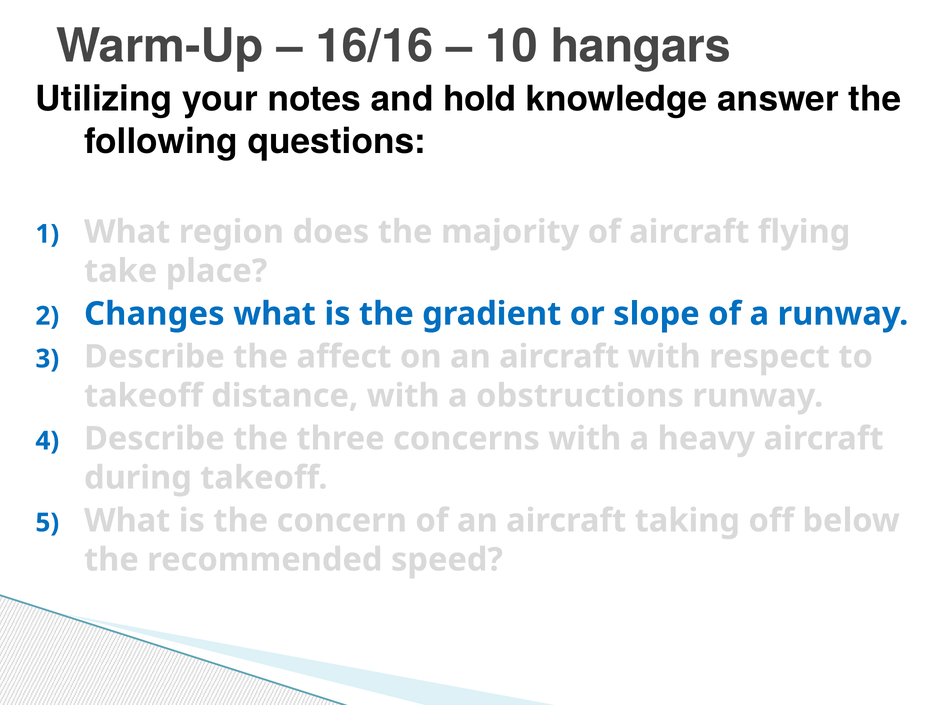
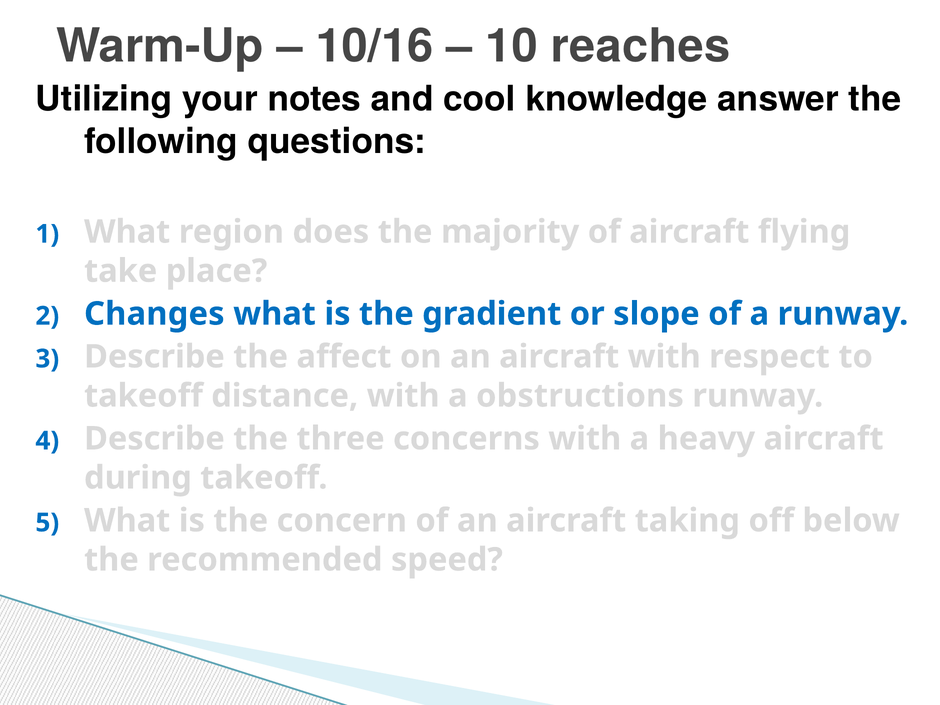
16/16: 16/16 -> 10/16
hangars: hangars -> reaches
hold: hold -> cool
